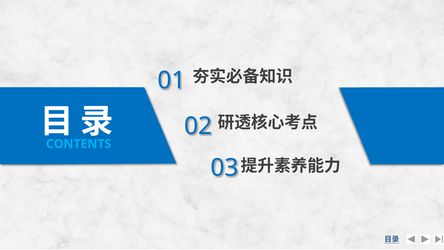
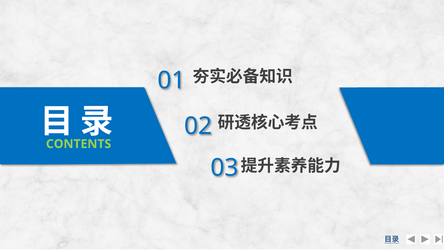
CONTENTS colour: light blue -> light green
